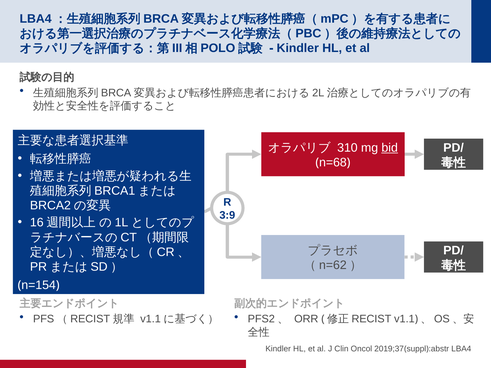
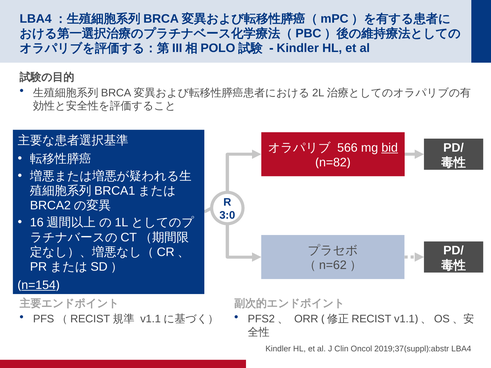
310: 310 -> 566
n=68: n=68 -> n=82
3:9: 3:9 -> 3:0
n=154 underline: none -> present
